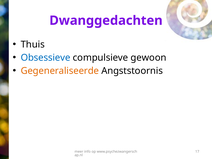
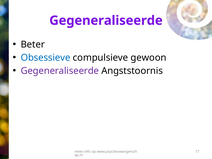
Dwanggedachten at (106, 21): Dwanggedachten -> Gegeneraliseerde
Thuis: Thuis -> Beter
Gegeneraliseerde at (60, 71) colour: orange -> purple
